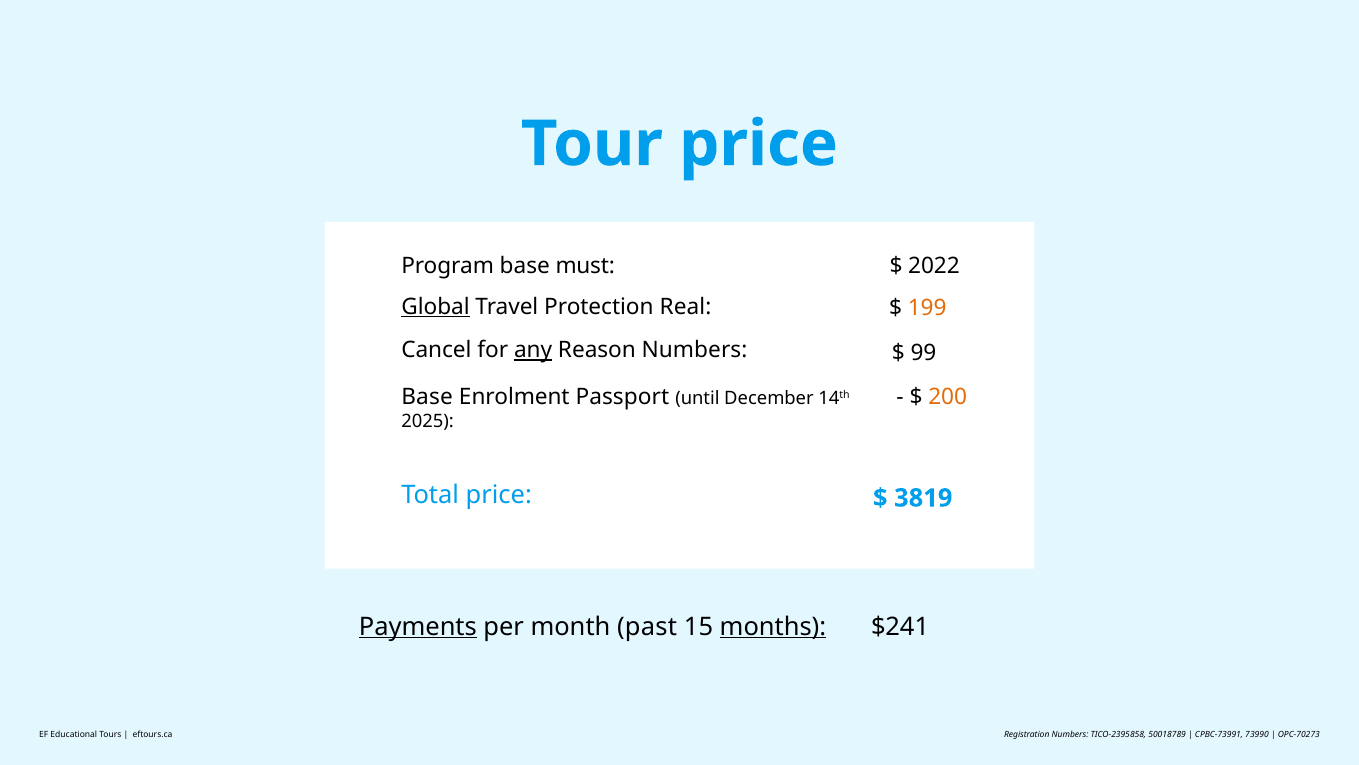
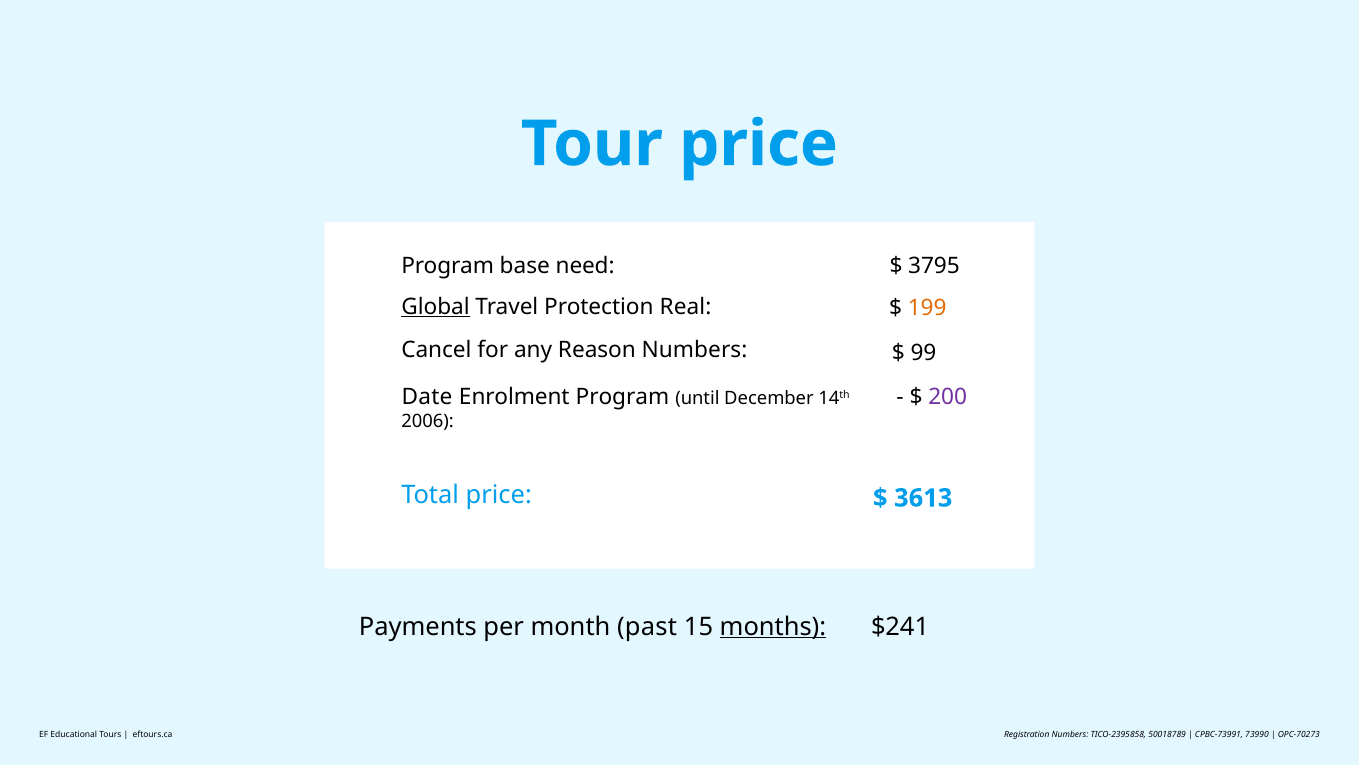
must: must -> need
2022: 2022 -> 3795
any underline: present -> none
Base at (427, 396): Base -> Date
Enrolment Passport: Passport -> Program
200 colour: orange -> purple
2025: 2025 -> 2006
3819: 3819 -> 3613
Payments underline: present -> none
